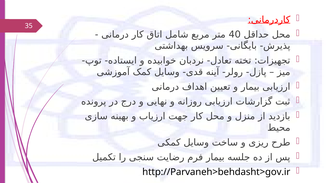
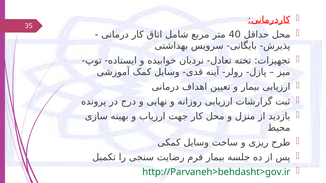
http://Parvaneh>behdasht>gov.ir colour: black -> green
